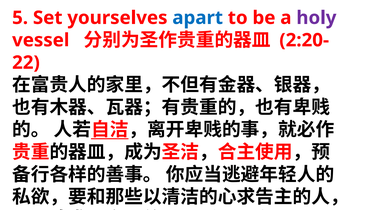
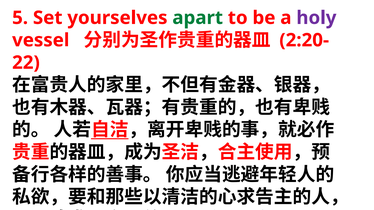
apart colour: blue -> green
